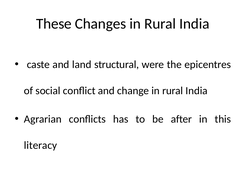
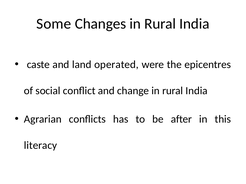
These: These -> Some
structural: structural -> operated
